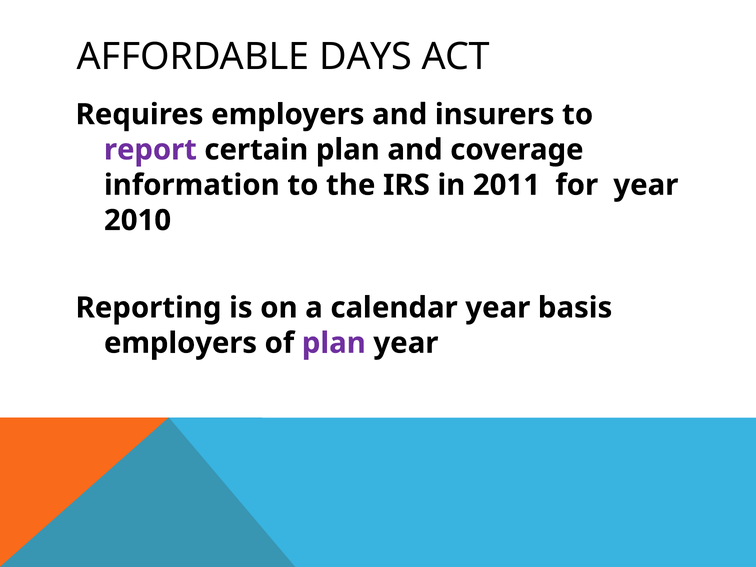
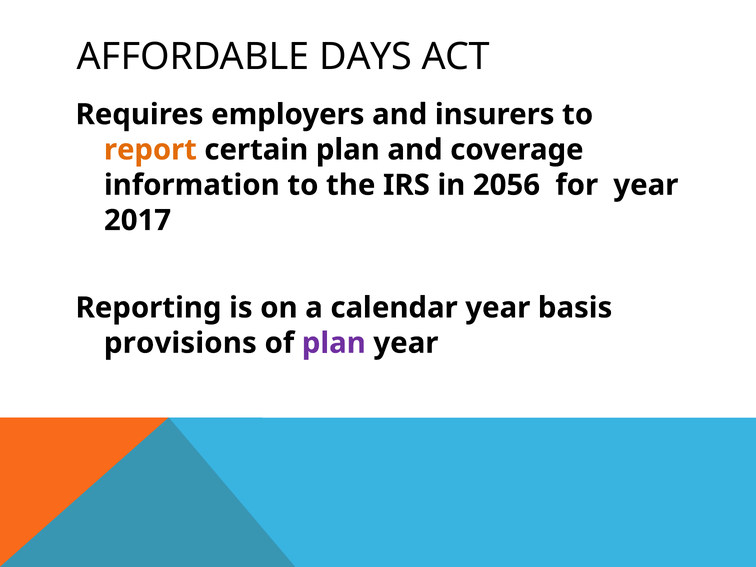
report colour: purple -> orange
2011: 2011 -> 2056
2010: 2010 -> 2017
employers at (181, 343): employers -> provisions
